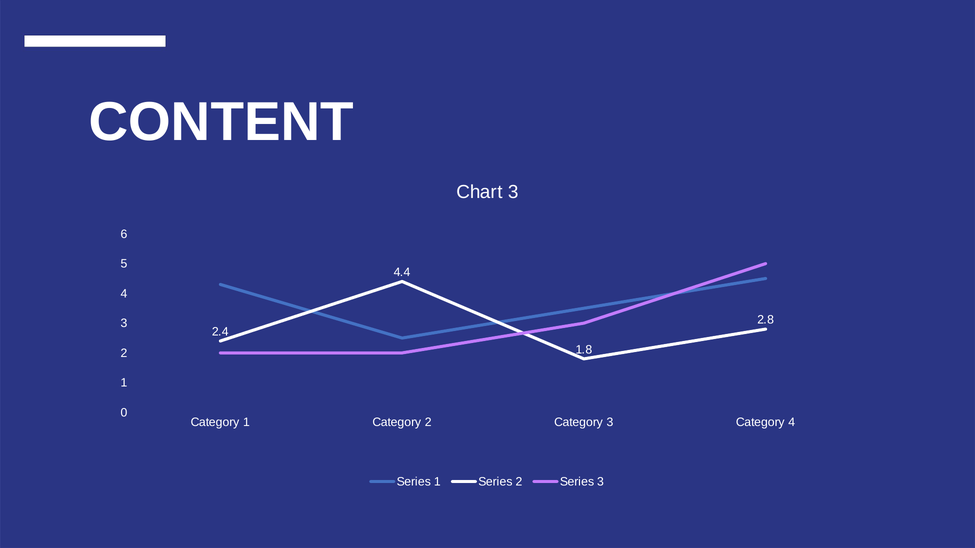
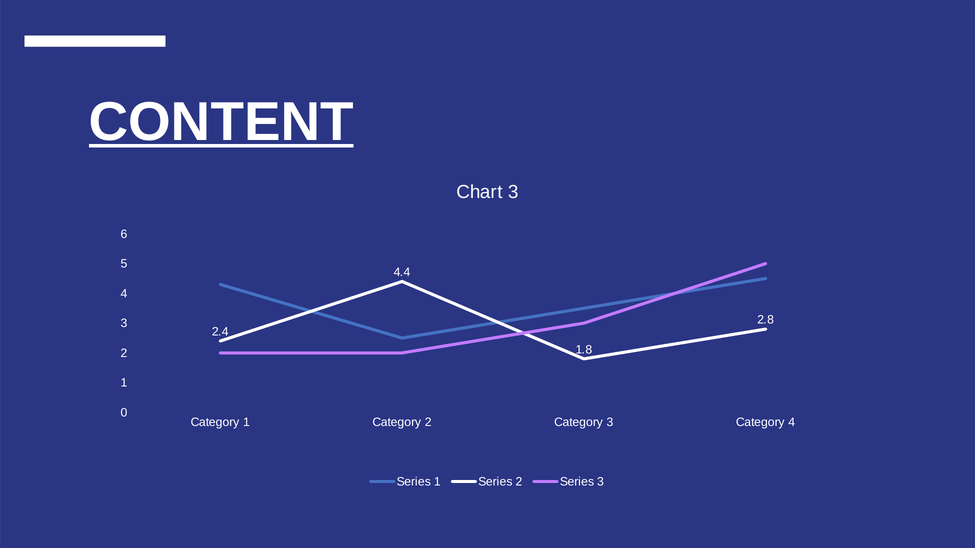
CONTENT underline: none -> present
